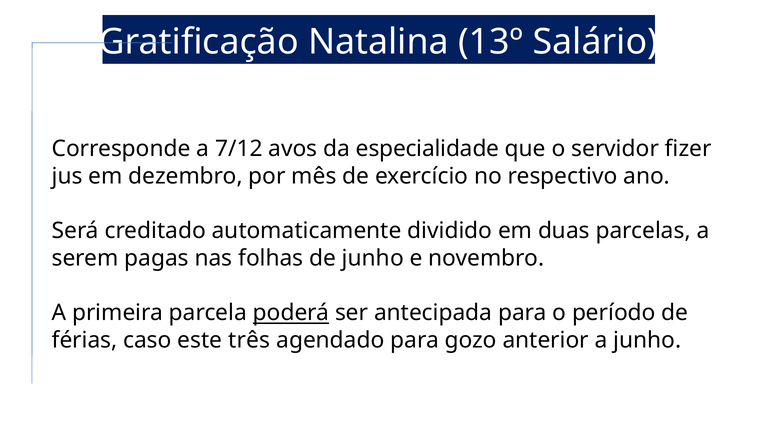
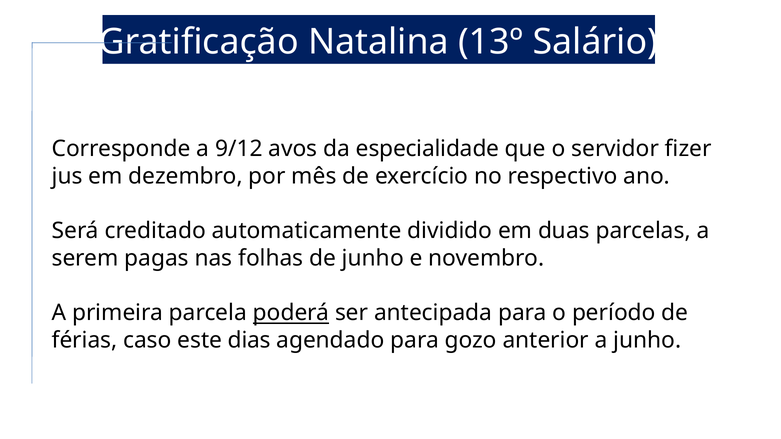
7/12: 7/12 -> 9/12
três: três -> dias
